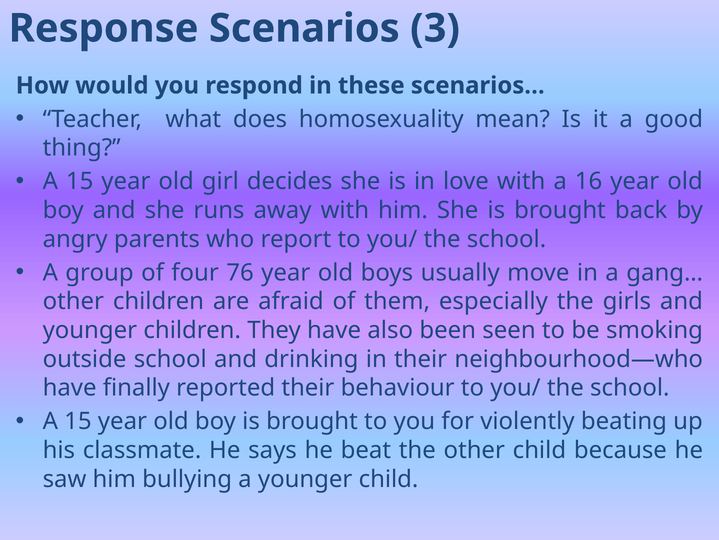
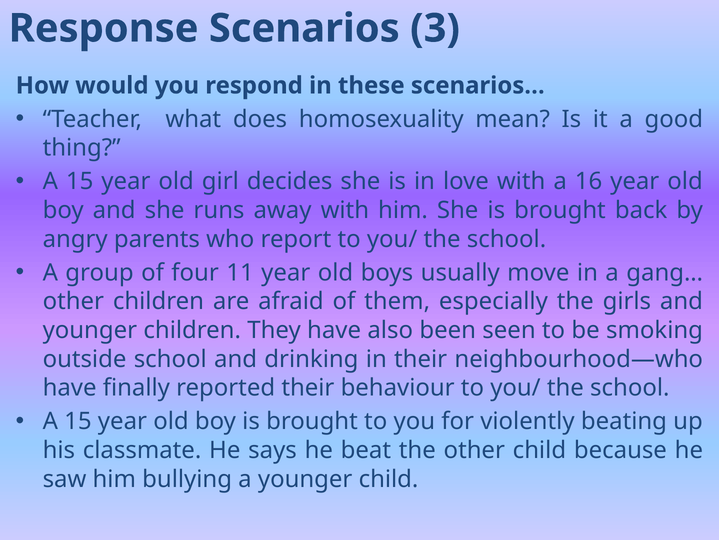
76: 76 -> 11
